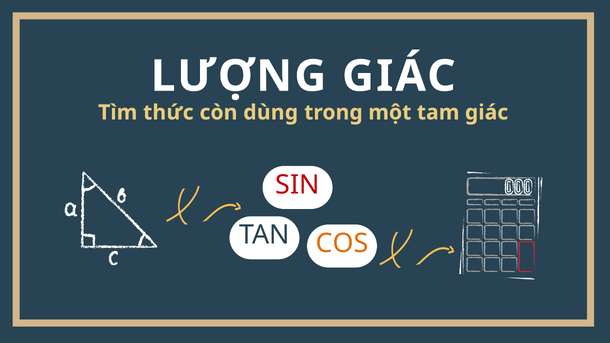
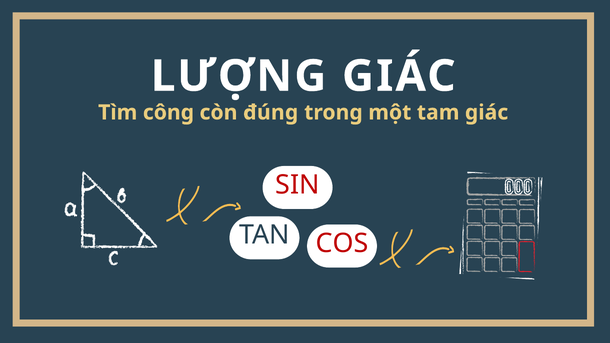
thức: thức -> công
dùng: dùng -> đúng
COS colour: orange -> red
